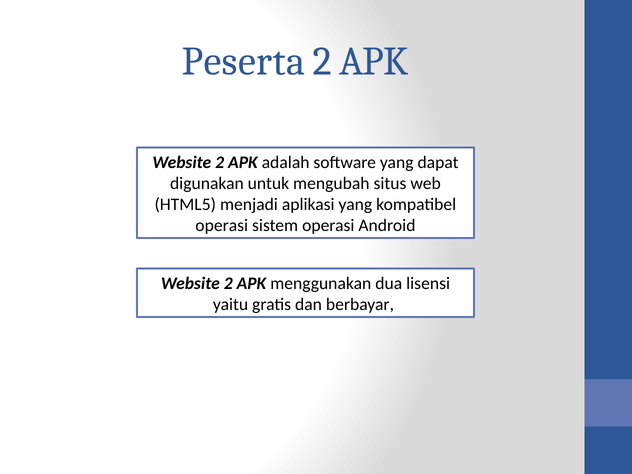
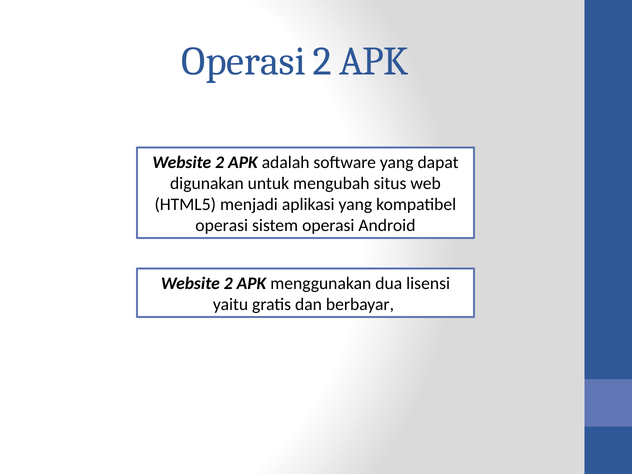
Peserta at (243, 61): Peserta -> Operasi
